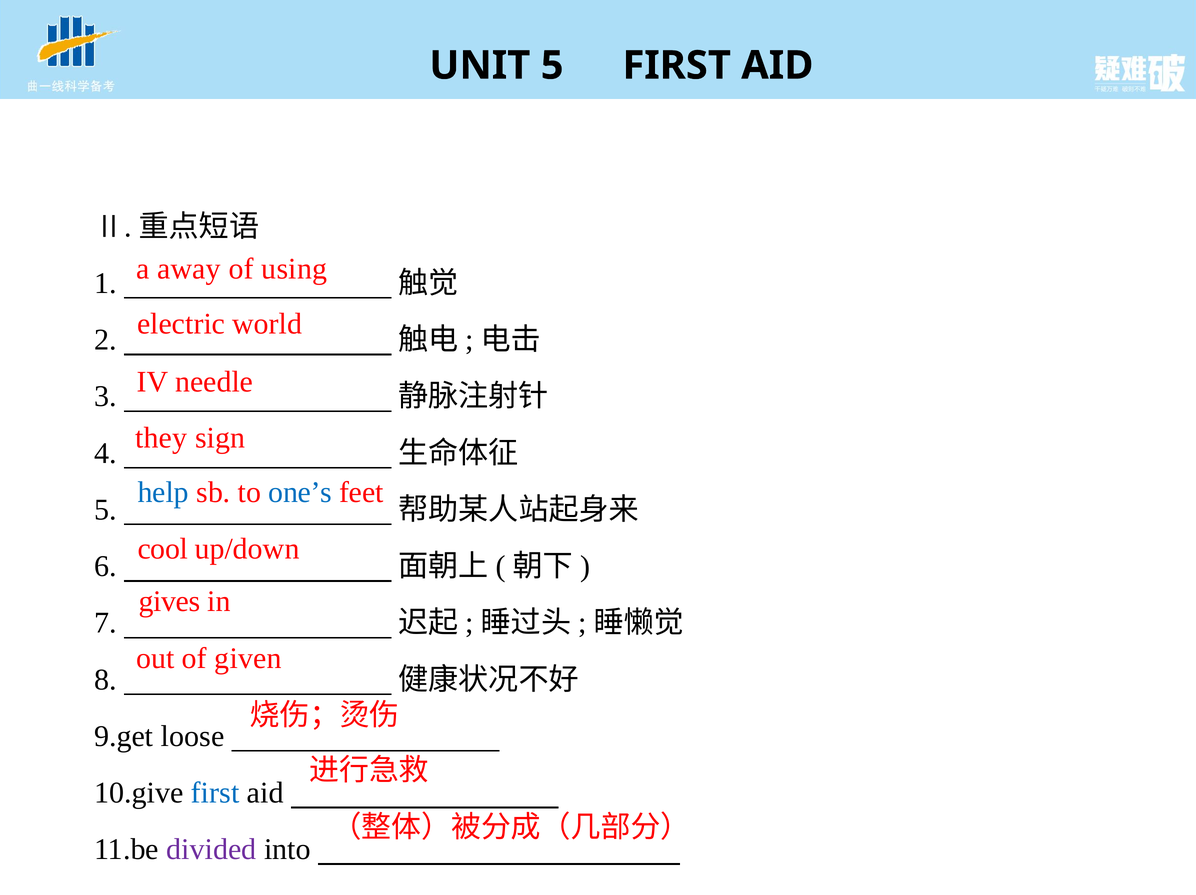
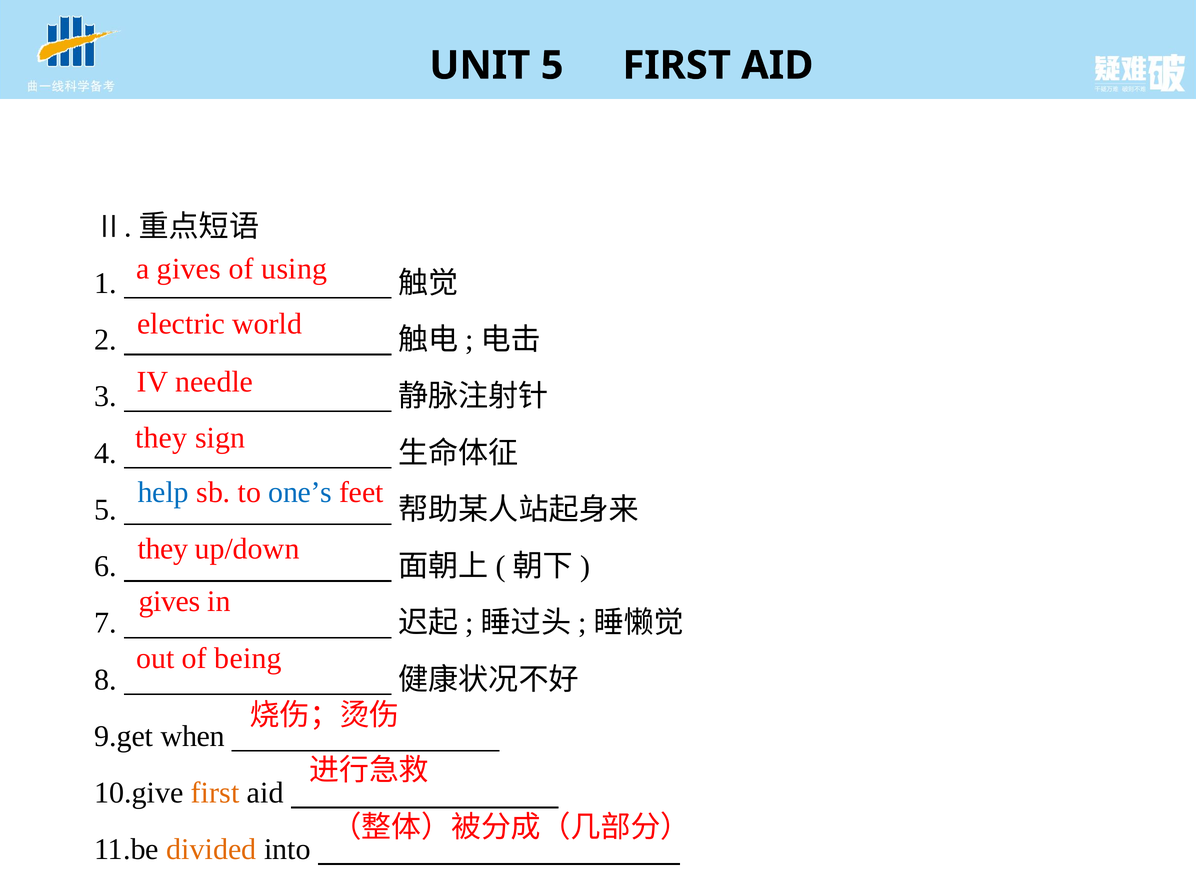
a away: away -> gives
cool at (163, 549): cool -> they
given: given -> being
loose: loose -> when
first at (215, 793) colour: blue -> orange
divided colour: purple -> orange
